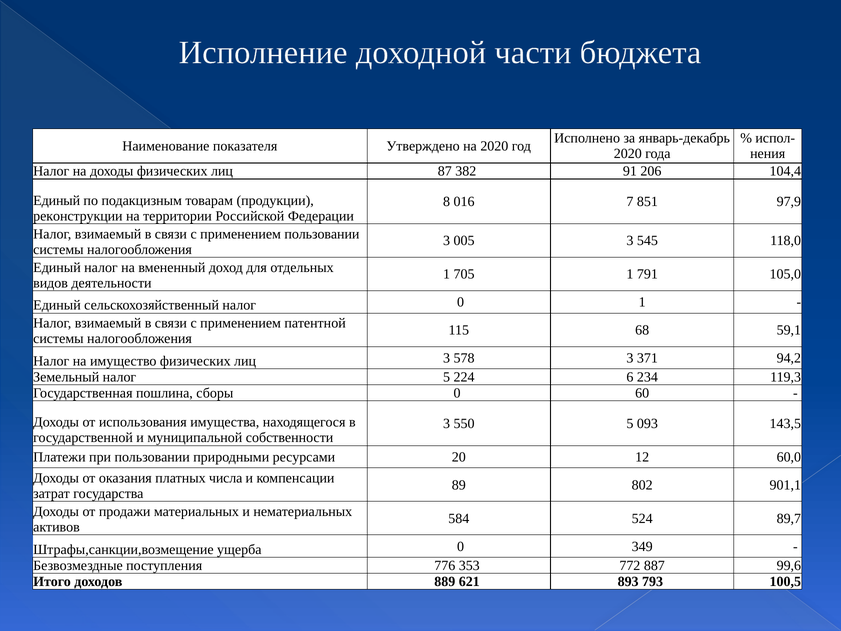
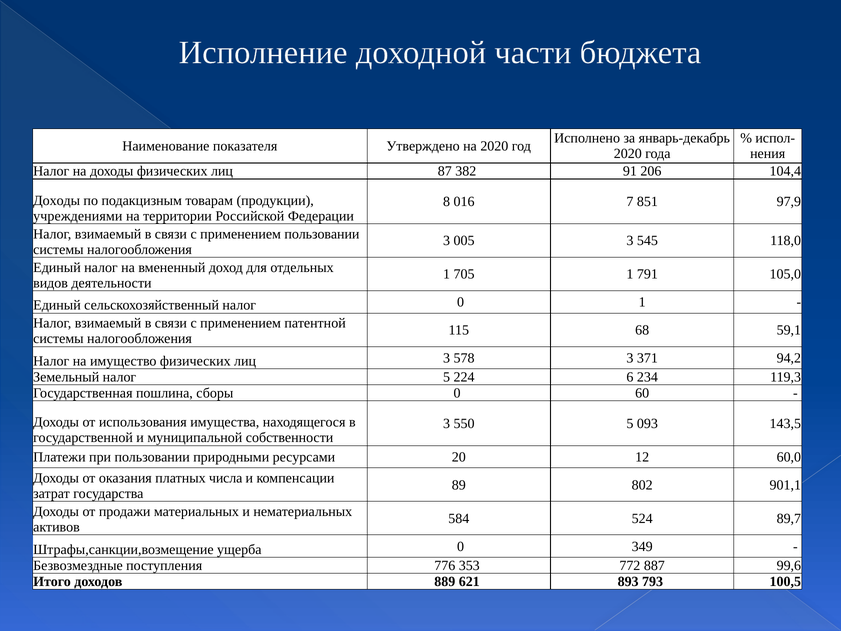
Единый at (57, 200): Единый -> Доходы
реконструкции: реконструкции -> учреждениями
